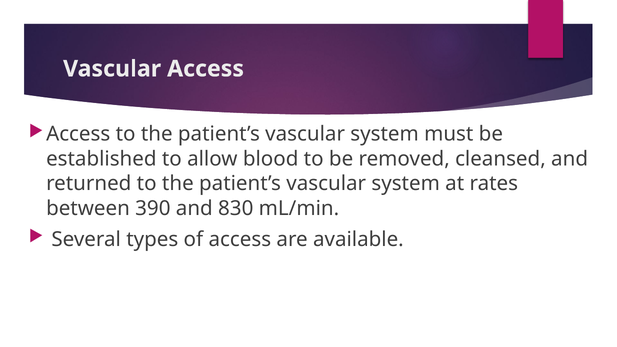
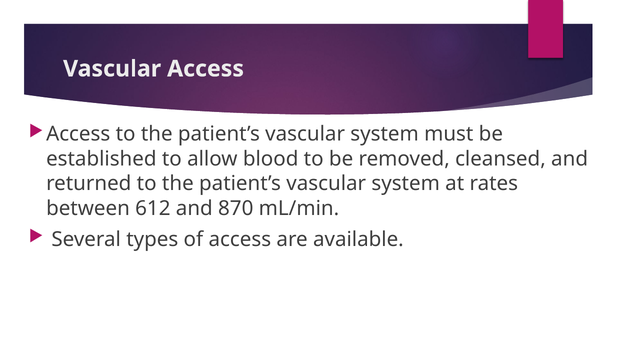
390: 390 -> 612
830: 830 -> 870
